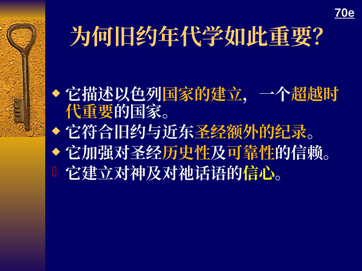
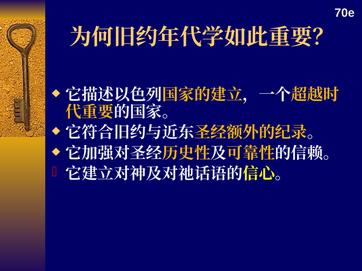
70e underline: present -> none
